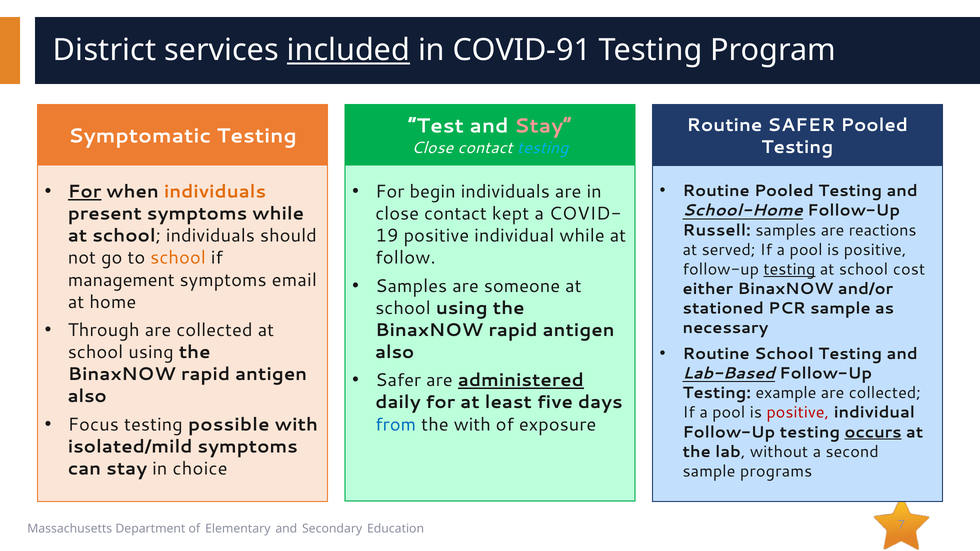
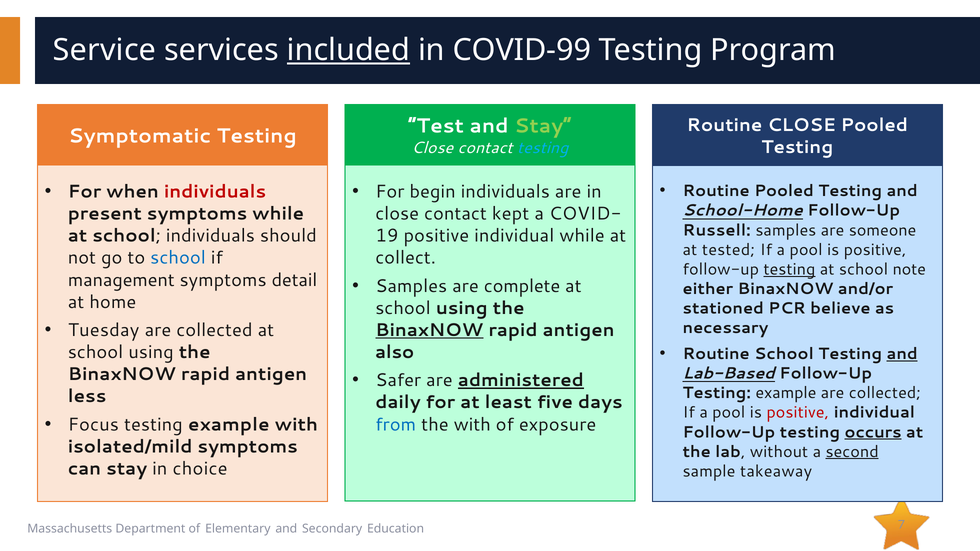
District: District -> Service
COVID-91: COVID-91 -> COVID-99
Routine SAFER: SAFER -> CLOSE
Stay at (543, 126) colour: pink -> light green
For at (85, 192) underline: present -> none
individuals at (215, 192) colour: orange -> red
reactions: reactions -> someone
served: served -> tested
school at (178, 258) colour: orange -> blue
follow: follow -> collect
cost: cost -> note
email: email -> detail
someone: someone -> complete
PCR sample: sample -> believe
Through: Through -> Tuesday
BinaxNOW at (429, 330) underline: none -> present
and at (902, 354) underline: none -> present
also at (87, 396): also -> less
possible at (229, 425): possible -> example
second underline: none -> present
programs: programs -> takeaway
